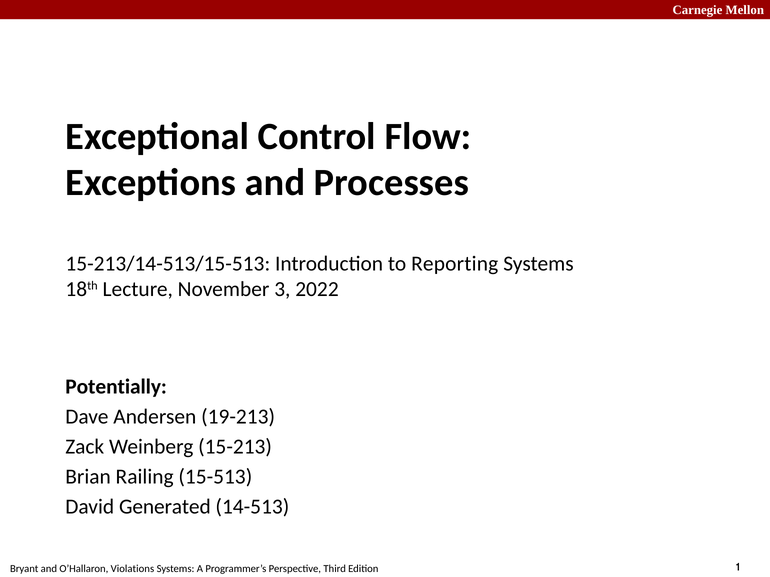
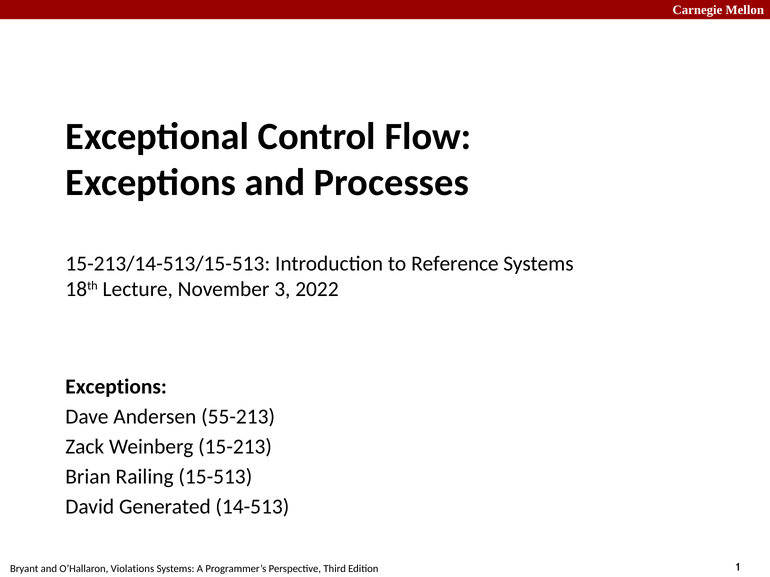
Reporting: Reporting -> Reference
Potentially at (116, 387): Potentially -> Exceptions
19-213: 19-213 -> 55-213
